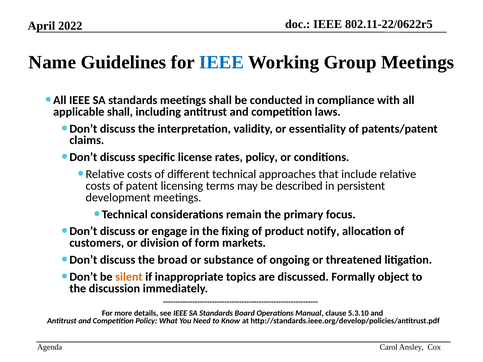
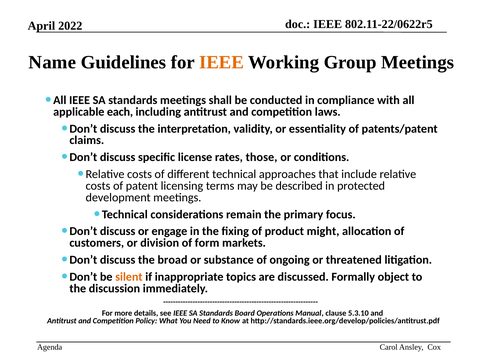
IEEE at (221, 63) colour: blue -> orange
applicable shall: shall -> each
rates policy: policy -> those
persistent: persistent -> protected
notify: notify -> might
